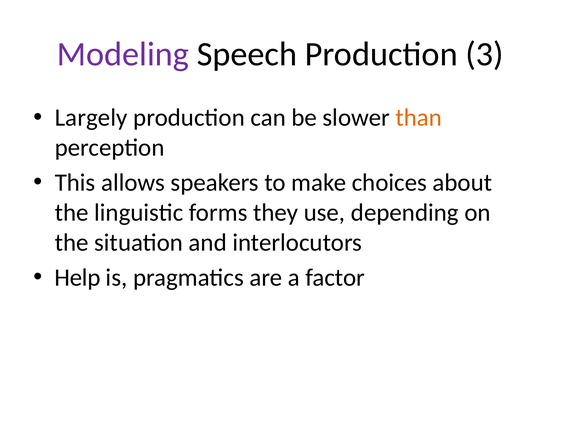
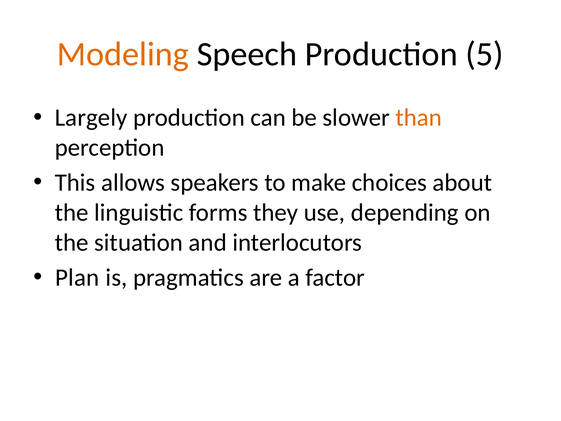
Modeling colour: purple -> orange
3: 3 -> 5
Help: Help -> Plan
